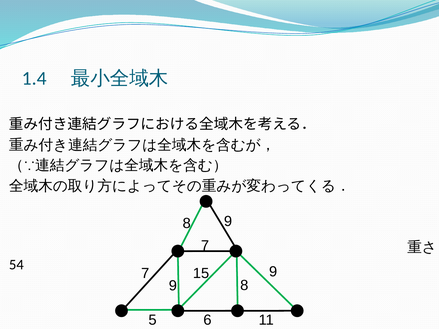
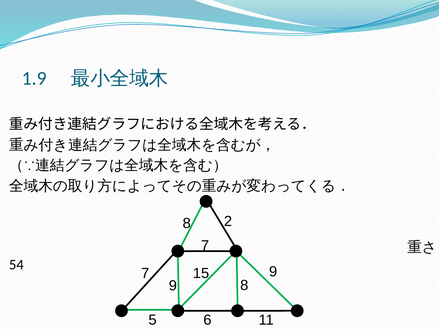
1.4: 1.4 -> 1.9
9 at (228, 222): 9 -> 2
